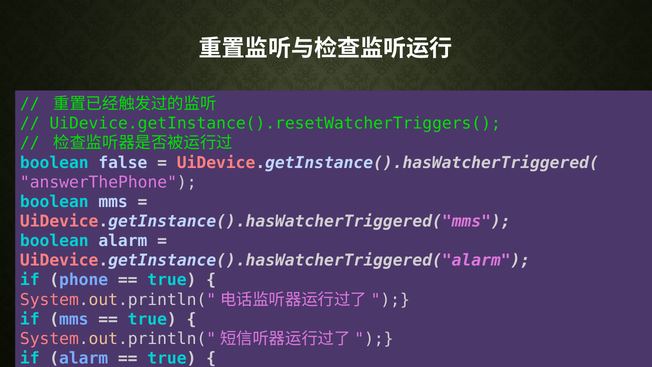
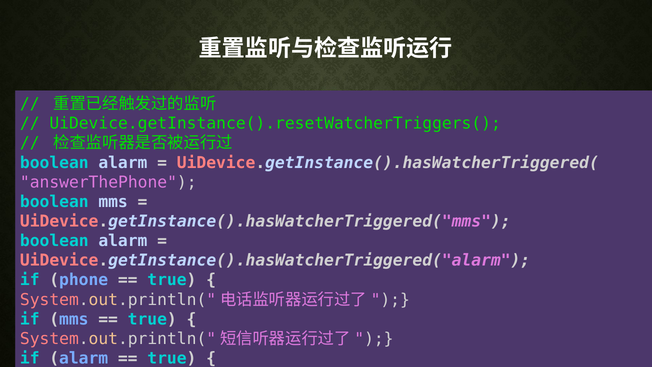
false at (123, 163): false -> alarm
